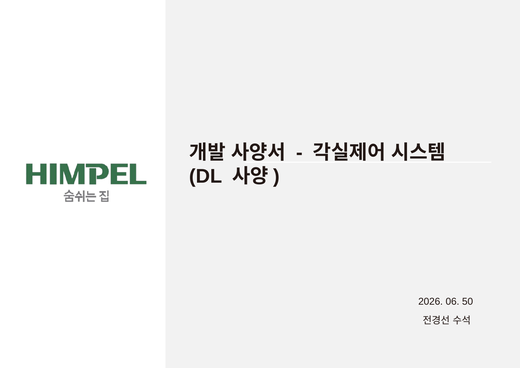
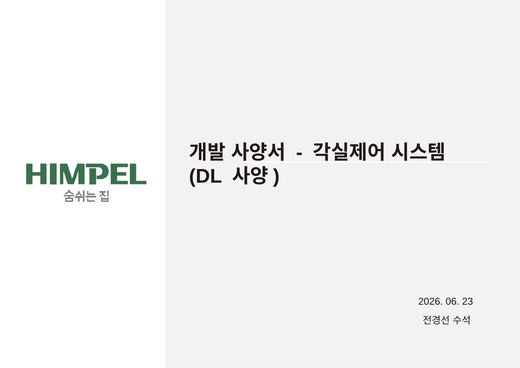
50: 50 -> 23
